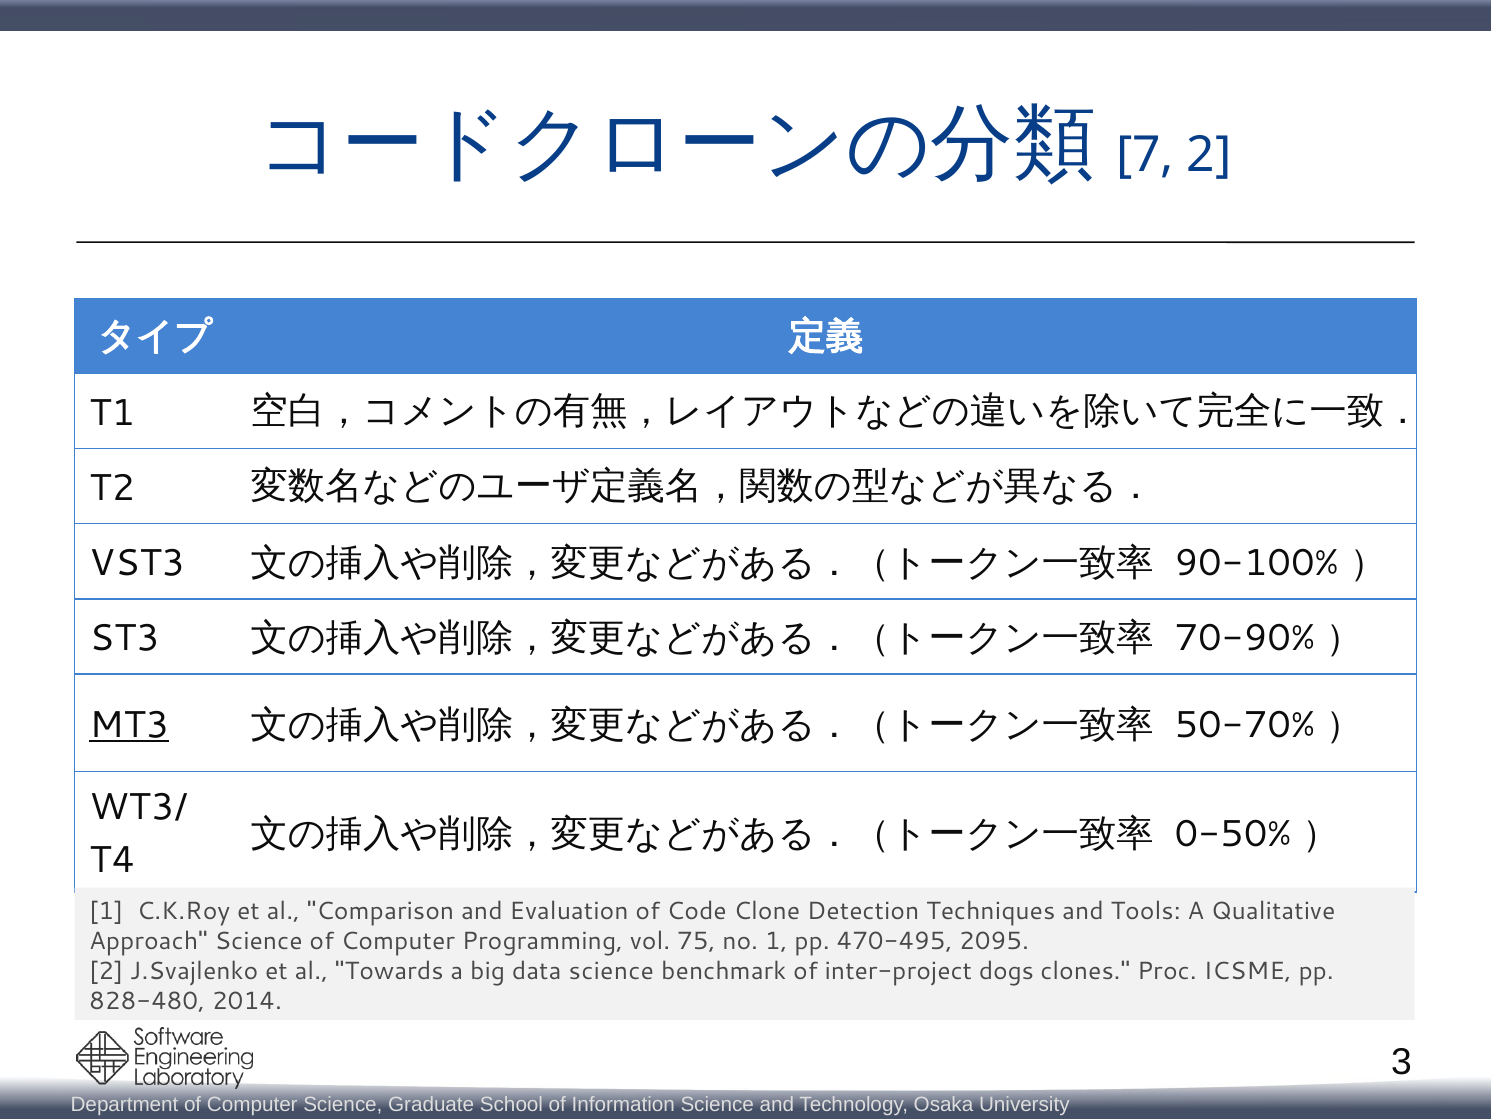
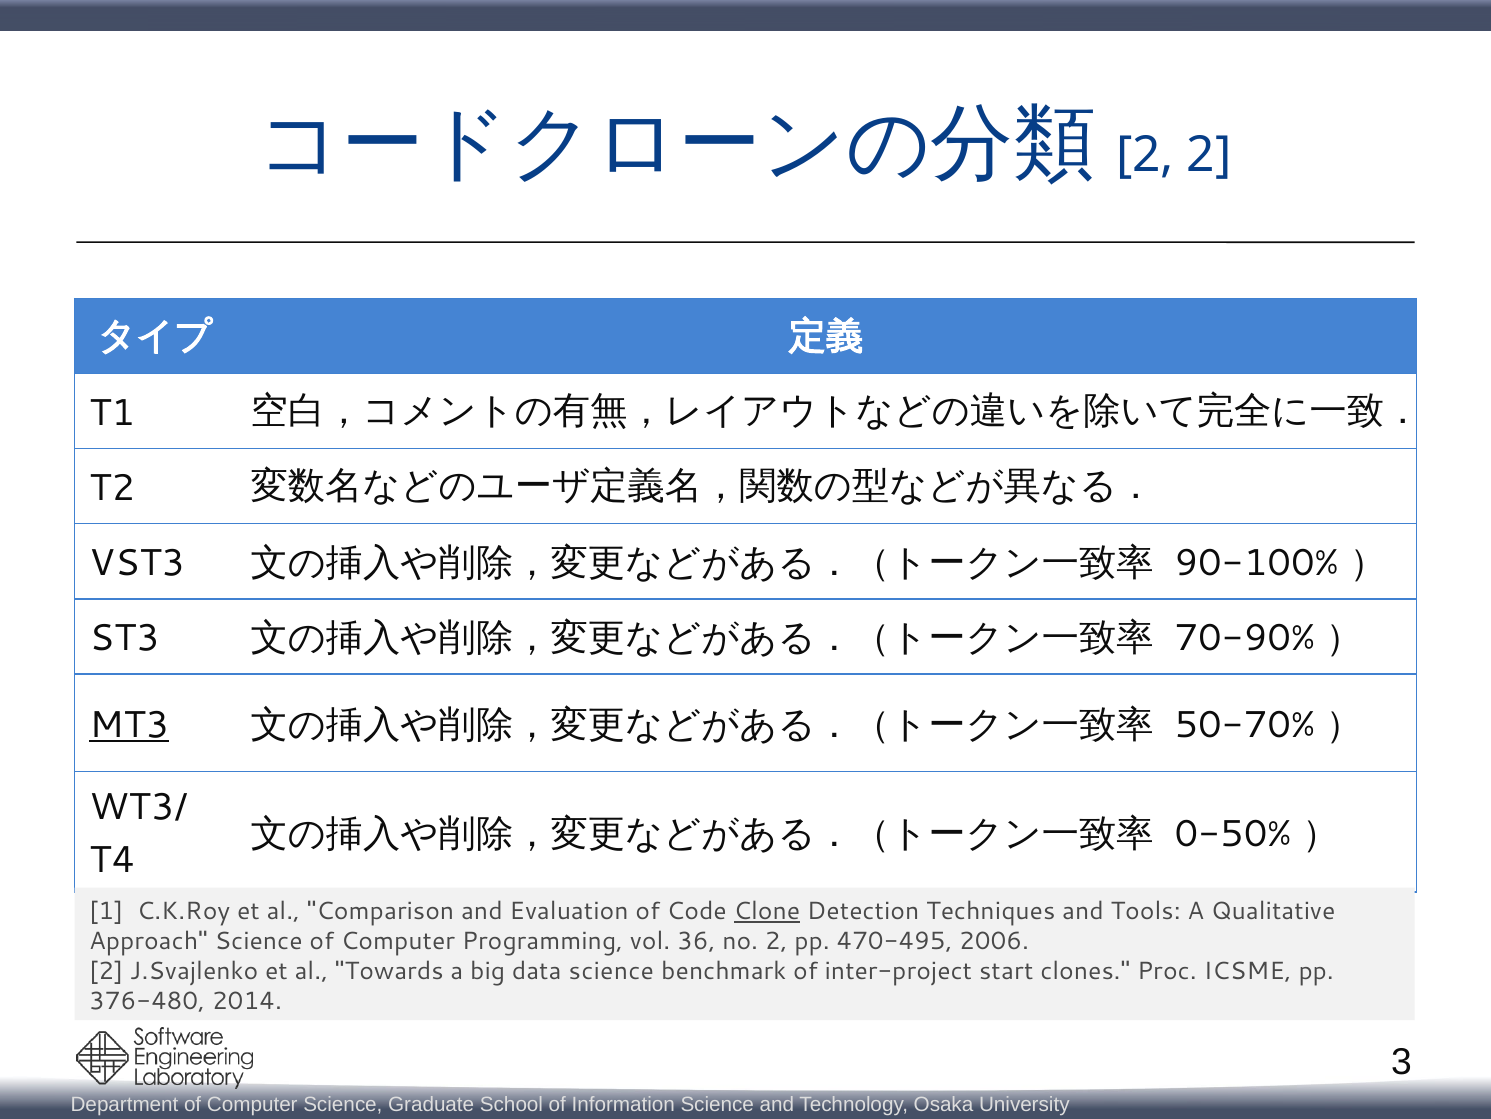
7 at (1145, 155): 7 -> 2
Clone underline: none -> present
75: 75 -> 36
no 1: 1 -> 2
2095: 2095 -> 2006
dogs: dogs -> start
828-480: 828-480 -> 376-480
